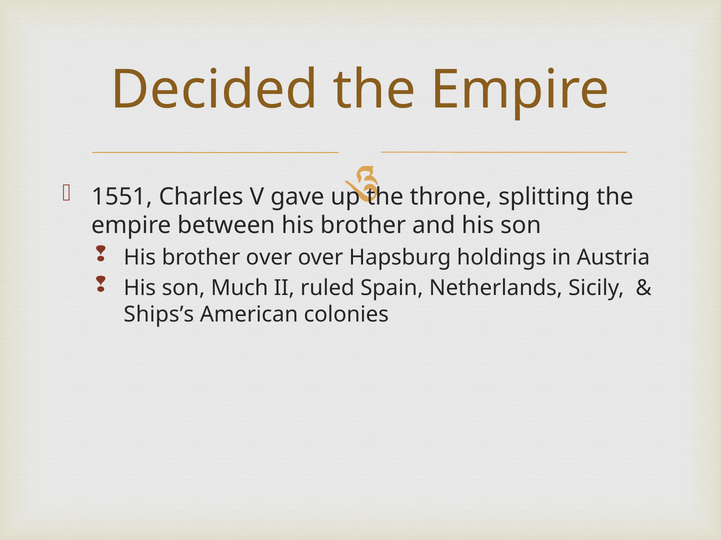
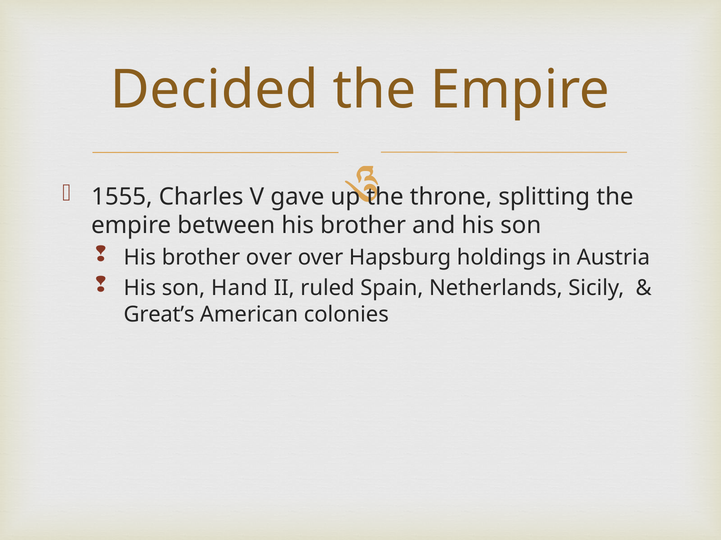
1551: 1551 -> 1555
Much: Much -> Hand
Ships’s: Ships’s -> Great’s
